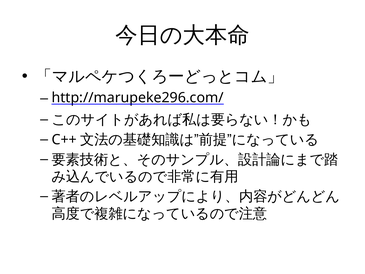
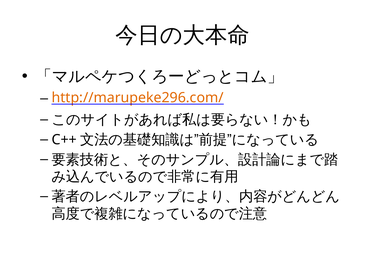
http://marupeke296.com/ colour: black -> orange
